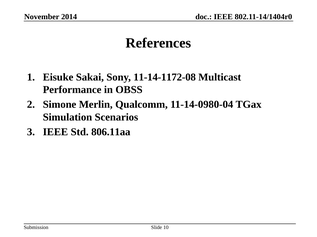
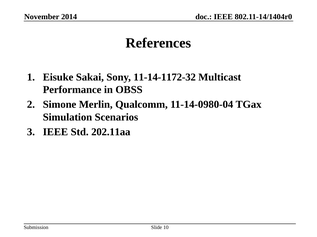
11-14-1172-08: 11-14-1172-08 -> 11-14-1172-32
806.11aa: 806.11aa -> 202.11aa
